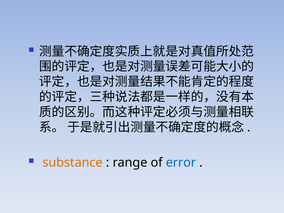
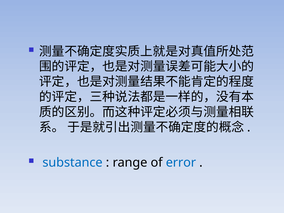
substance colour: orange -> blue
